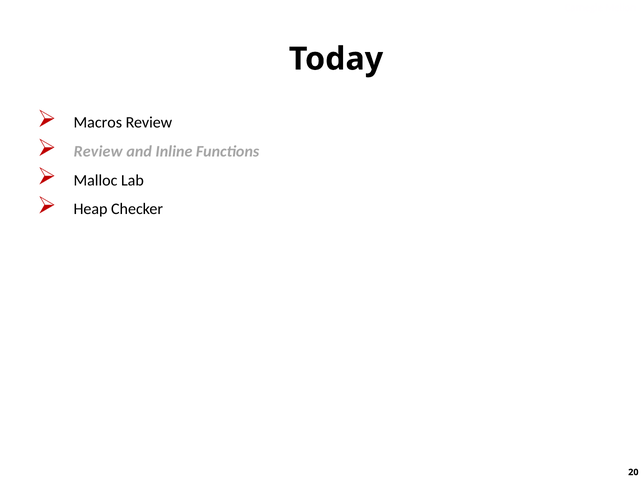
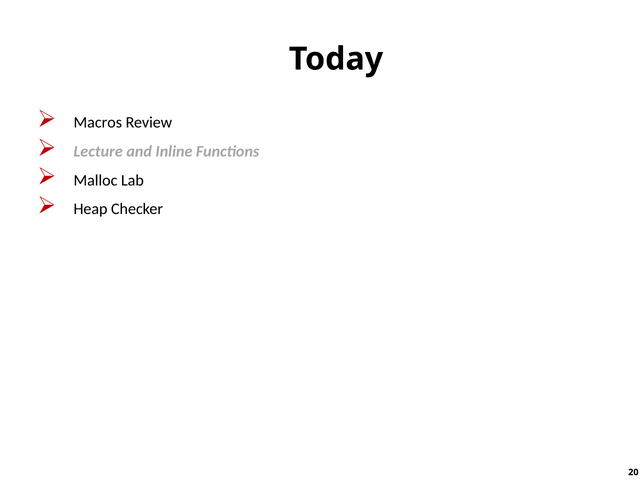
Review at (98, 151): Review -> Lecture
